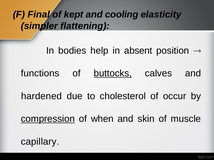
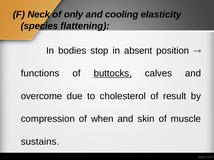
Final: Final -> Neck
kept: kept -> only
simpler: simpler -> species
help: help -> stop
hardened: hardened -> overcome
occur: occur -> result
compression underline: present -> none
capillary: capillary -> sustains
